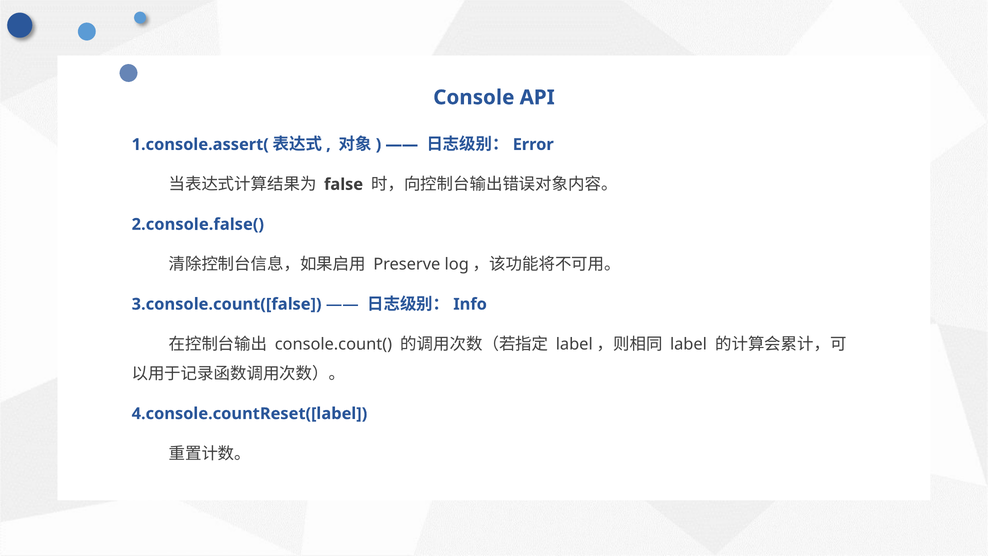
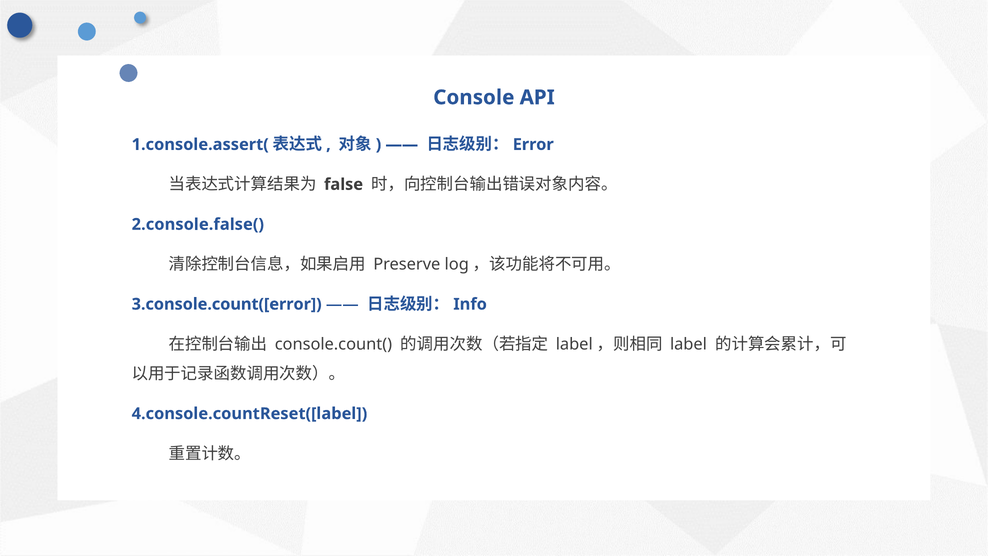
3.console.count([false: 3.console.count([false -> 3.console.count([error
